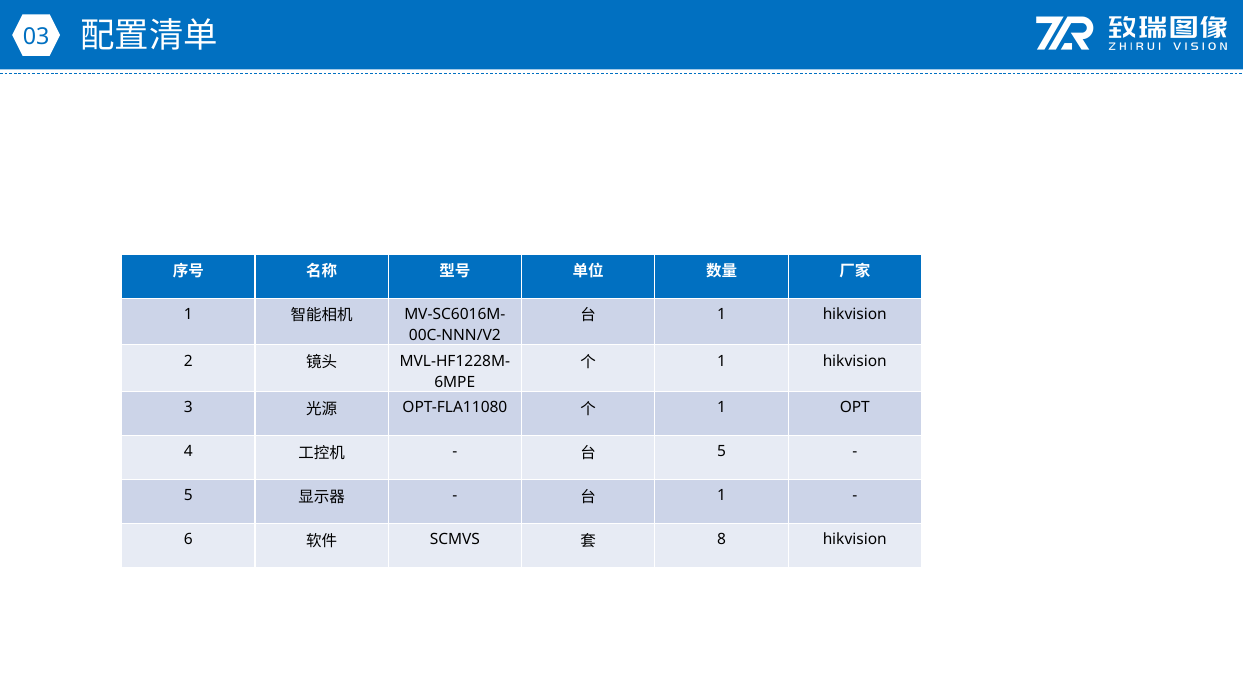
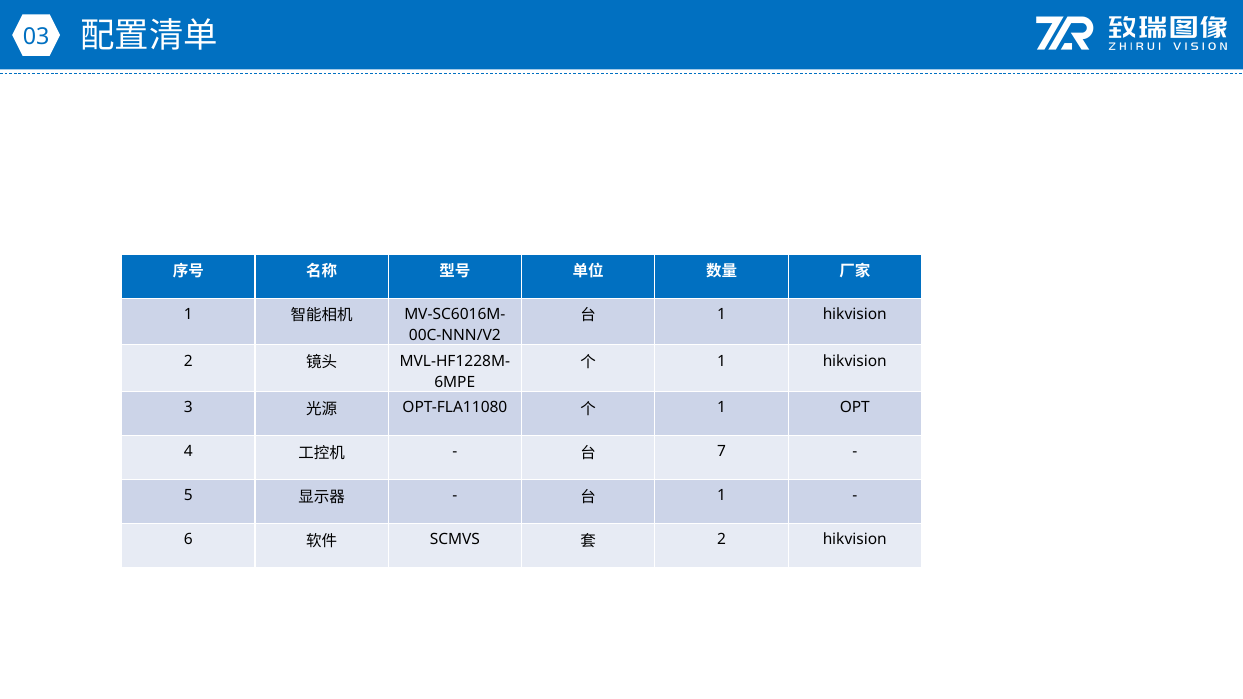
5 at (722, 452): 5 -> 7
8 at (722, 540): 8 -> 2
